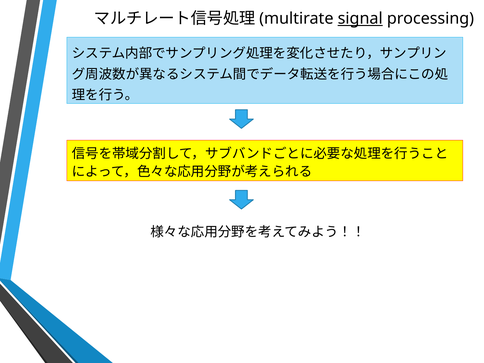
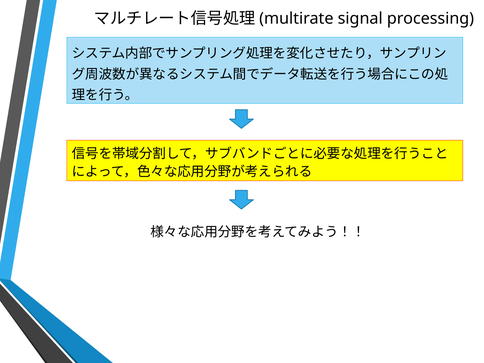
signal underline: present -> none
